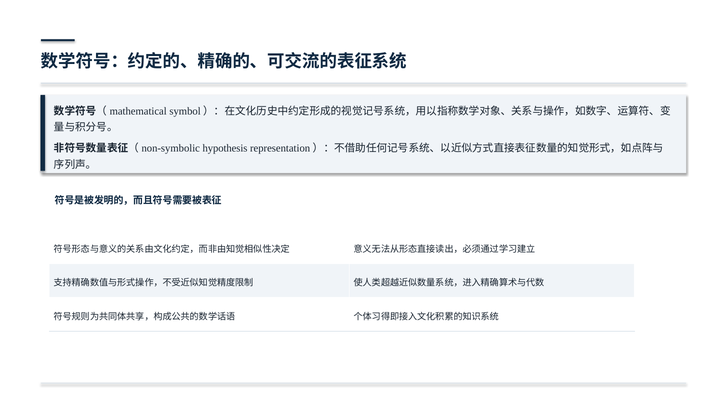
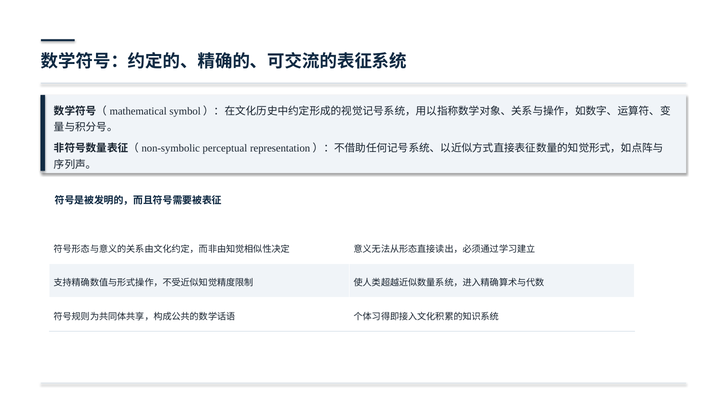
hypothesis: hypothesis -> perceptual
